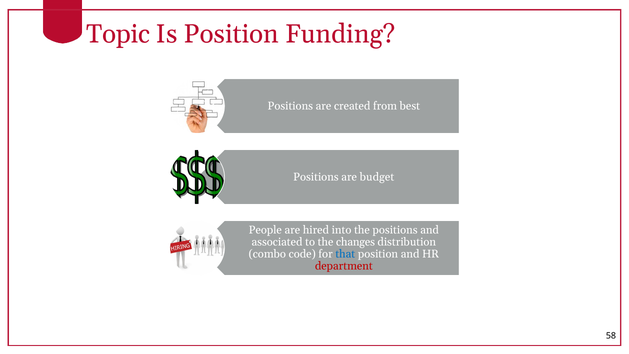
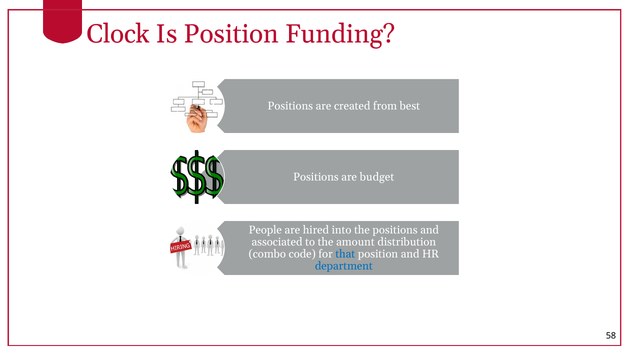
Topic: Topic -> Clock
changes: changes -> amount
department colour: red -> blue
